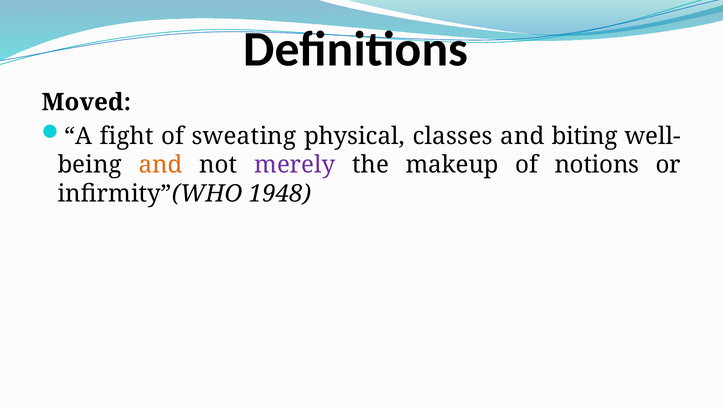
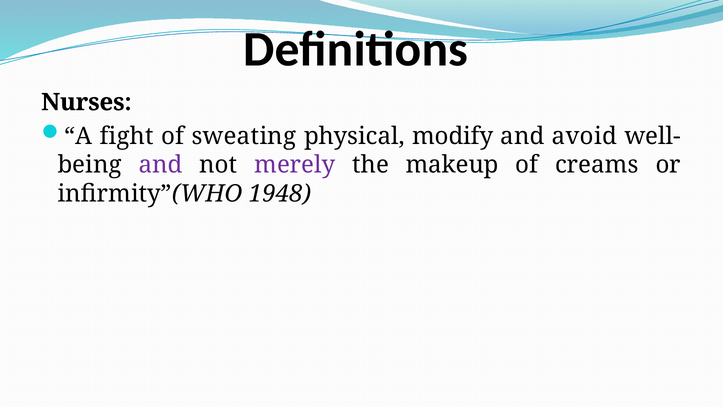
Moved: Moved -> Nurses
classes: classes -> modify
biting: biting -> avoid
and at (160, 165) colour: orange -> purple
notions: notions -> creams
